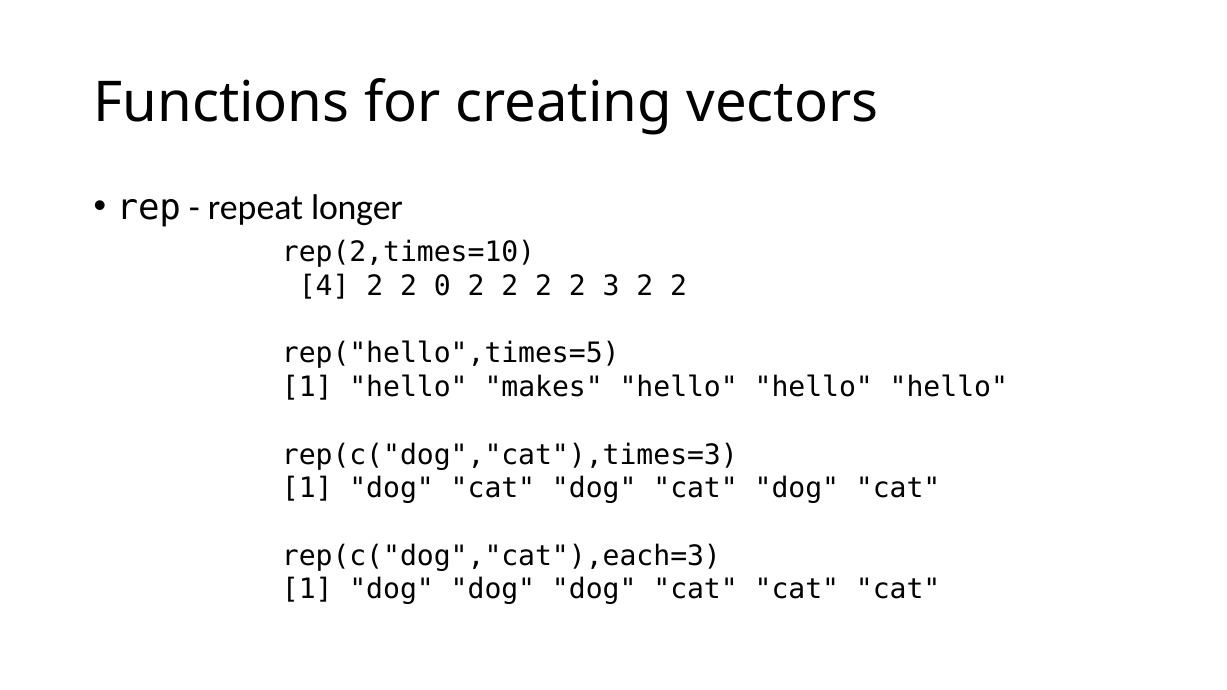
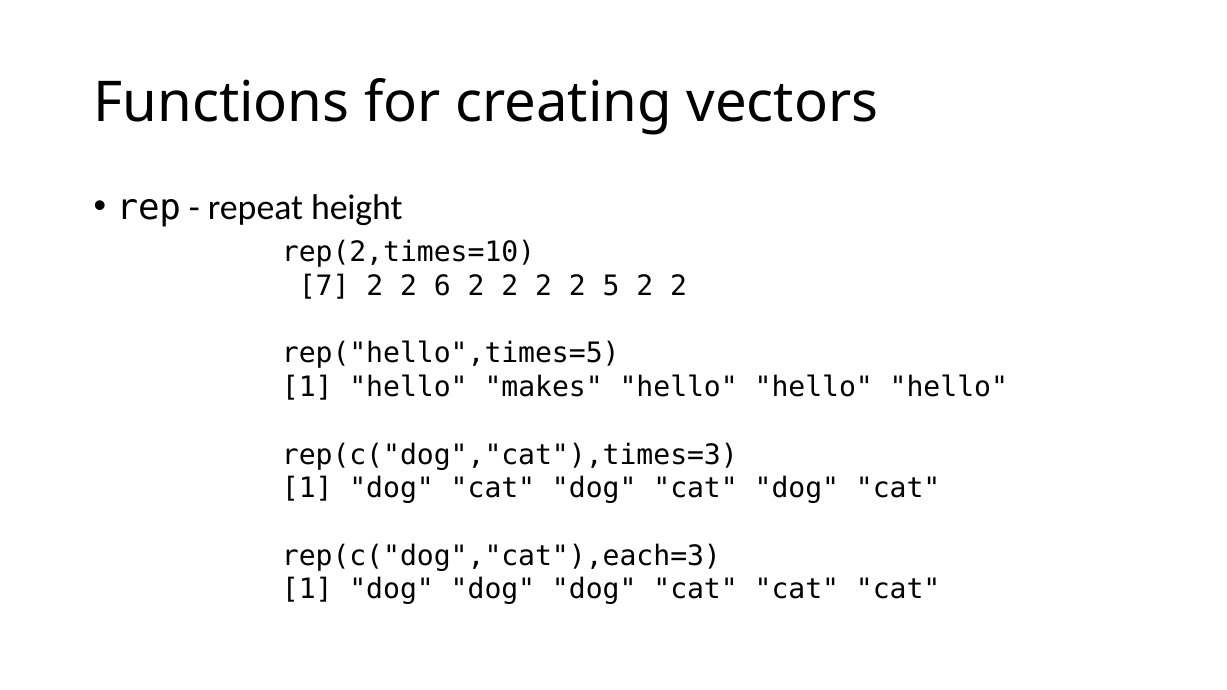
longer: longer -> height
4: 4 -> 7
0: 0 -> 6
3: 3 -> 5
